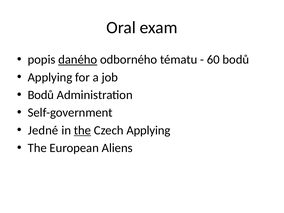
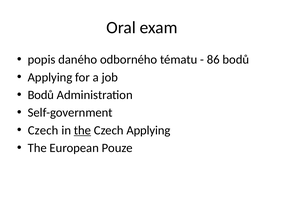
daného underline: present -> none
60: 60 -> 86
Jedné at (43, 130): Jedné -> Czech
Aliens: Aliens -> Pouze
